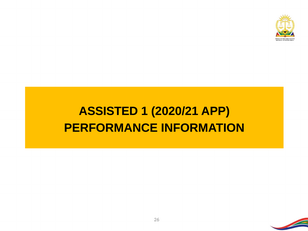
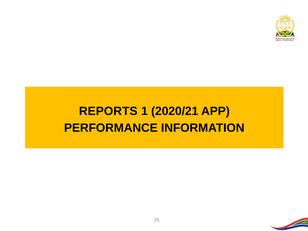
ASSISTED: ASSISTED -> REPORTS
